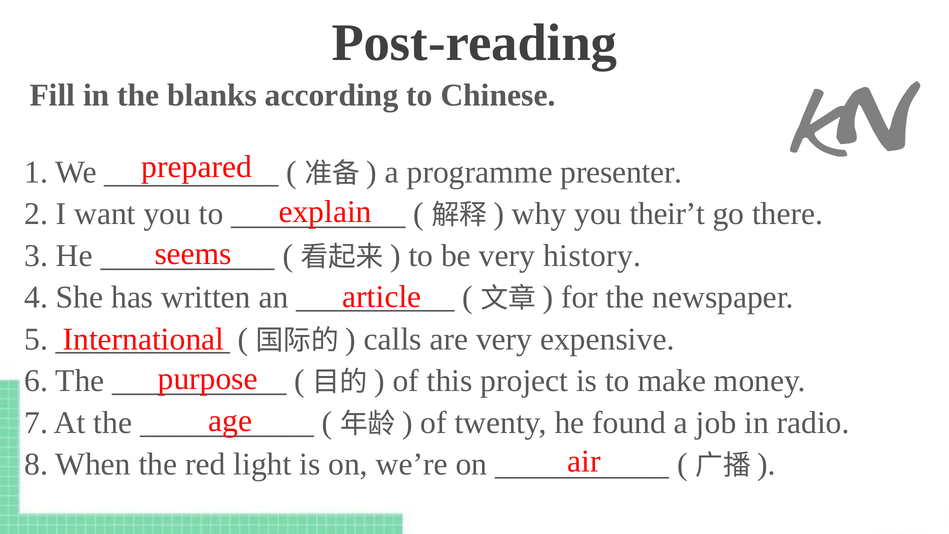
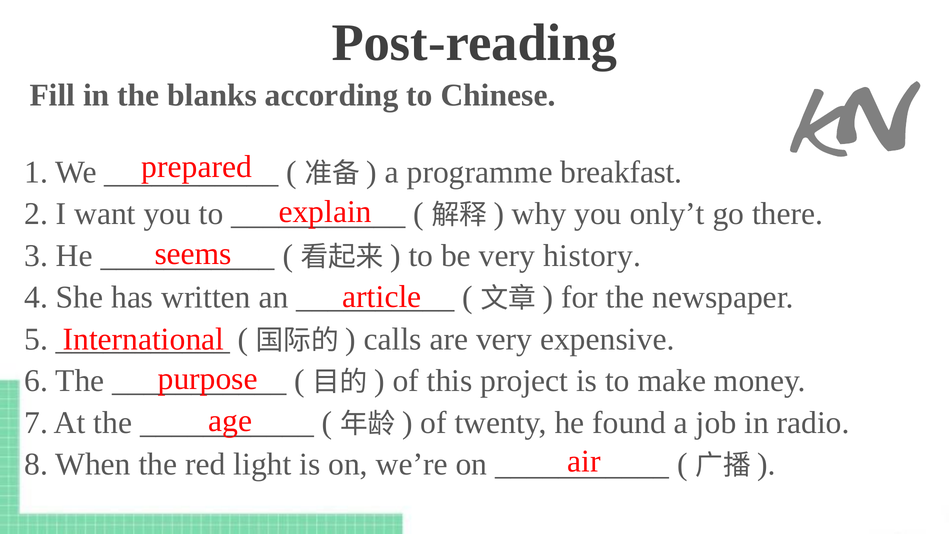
presenter: presenter -> breakfast
their’t: their’t -> only’t
